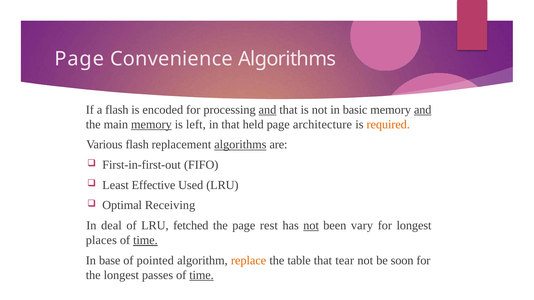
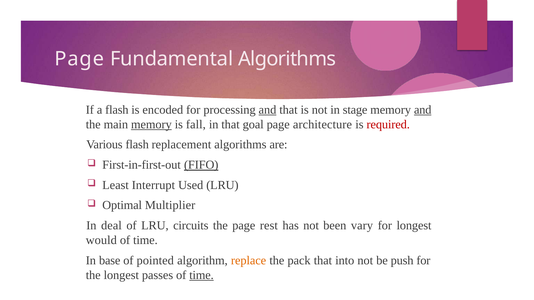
Convenience: Convenience -> Fundamental
basic: basic -> stage
left: left -> fall
held: held -> goal
required colour: orange -> red
algorithms at (240, 145) underline: present -> none
FIFO underline: none -> present
Effective: Effective -> Interrupt
Receiving: Receiving -> Multiplier
fetched: fetched -> circuits
not at (311, 226) underline: present -> none
places: places -> would
time at (145, 241) underline: present -> none
table: table -> pack
tear: tear -> into
soon: soon -> push
